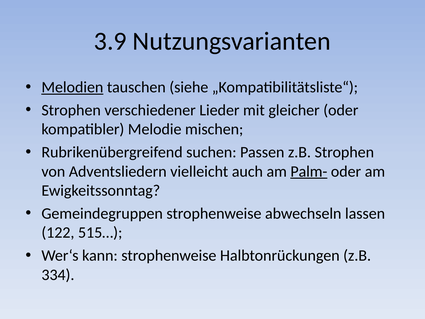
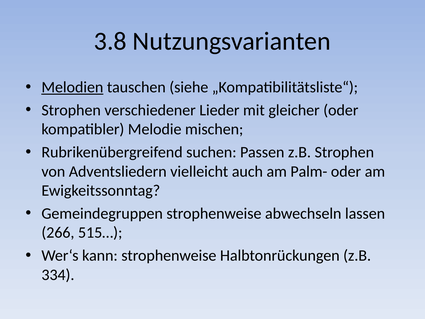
3.9: 3.9 -> 3.8
Palm- underline: present -> none
122: 122 -> 266
